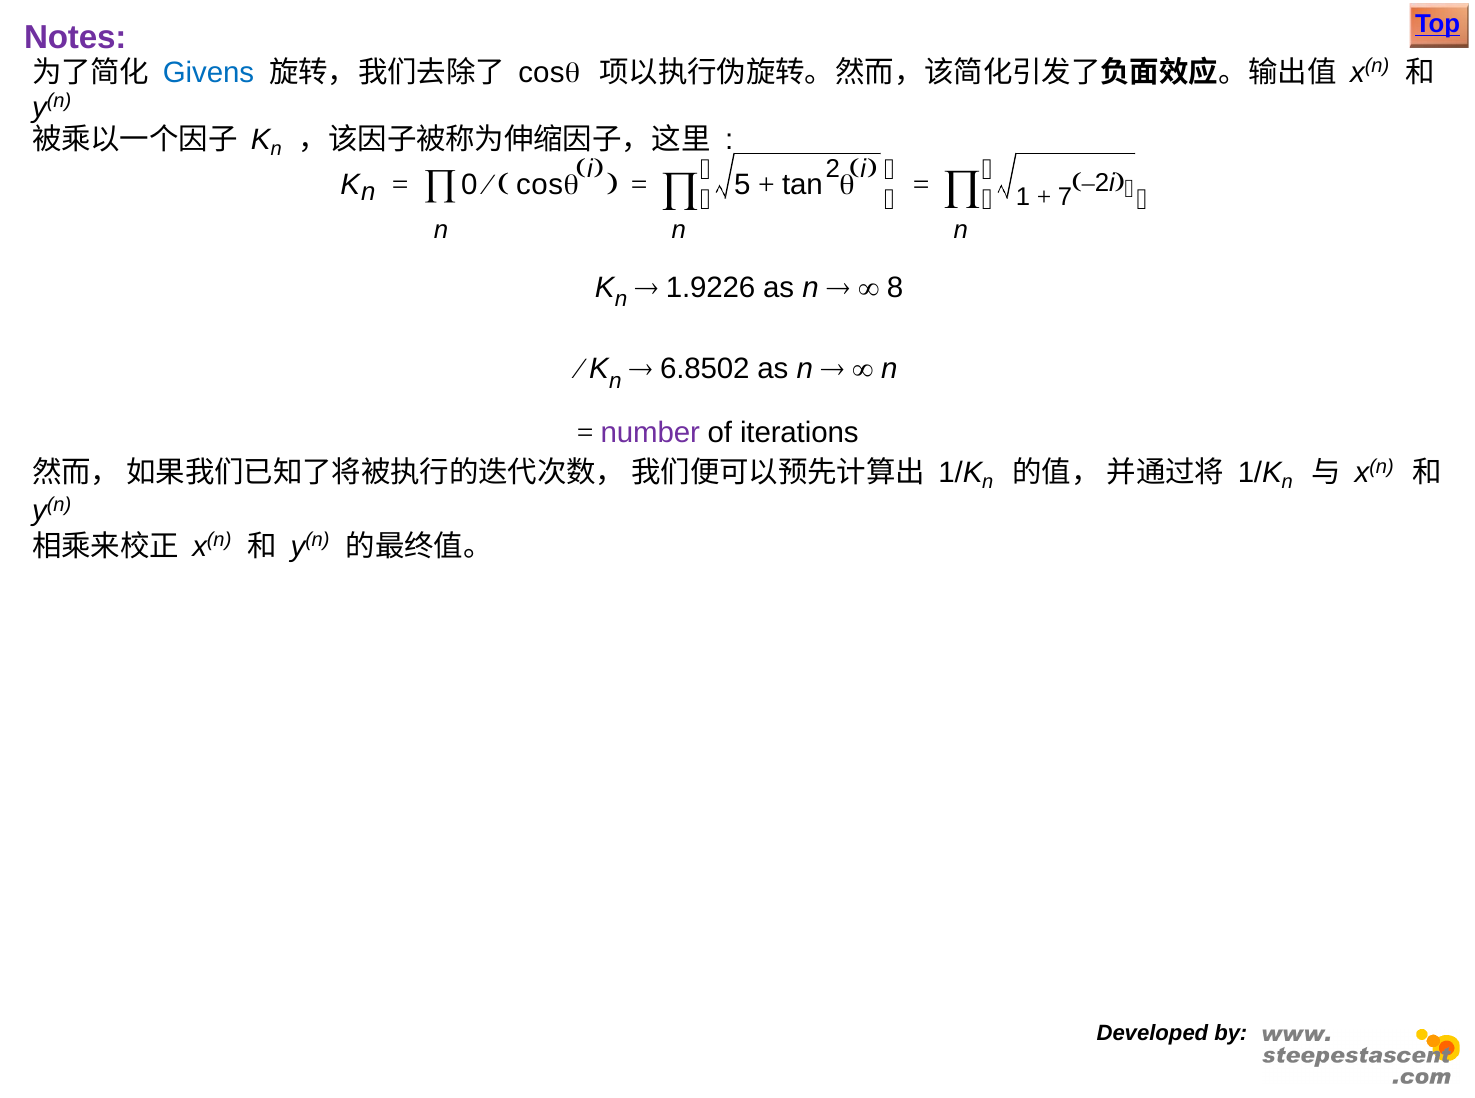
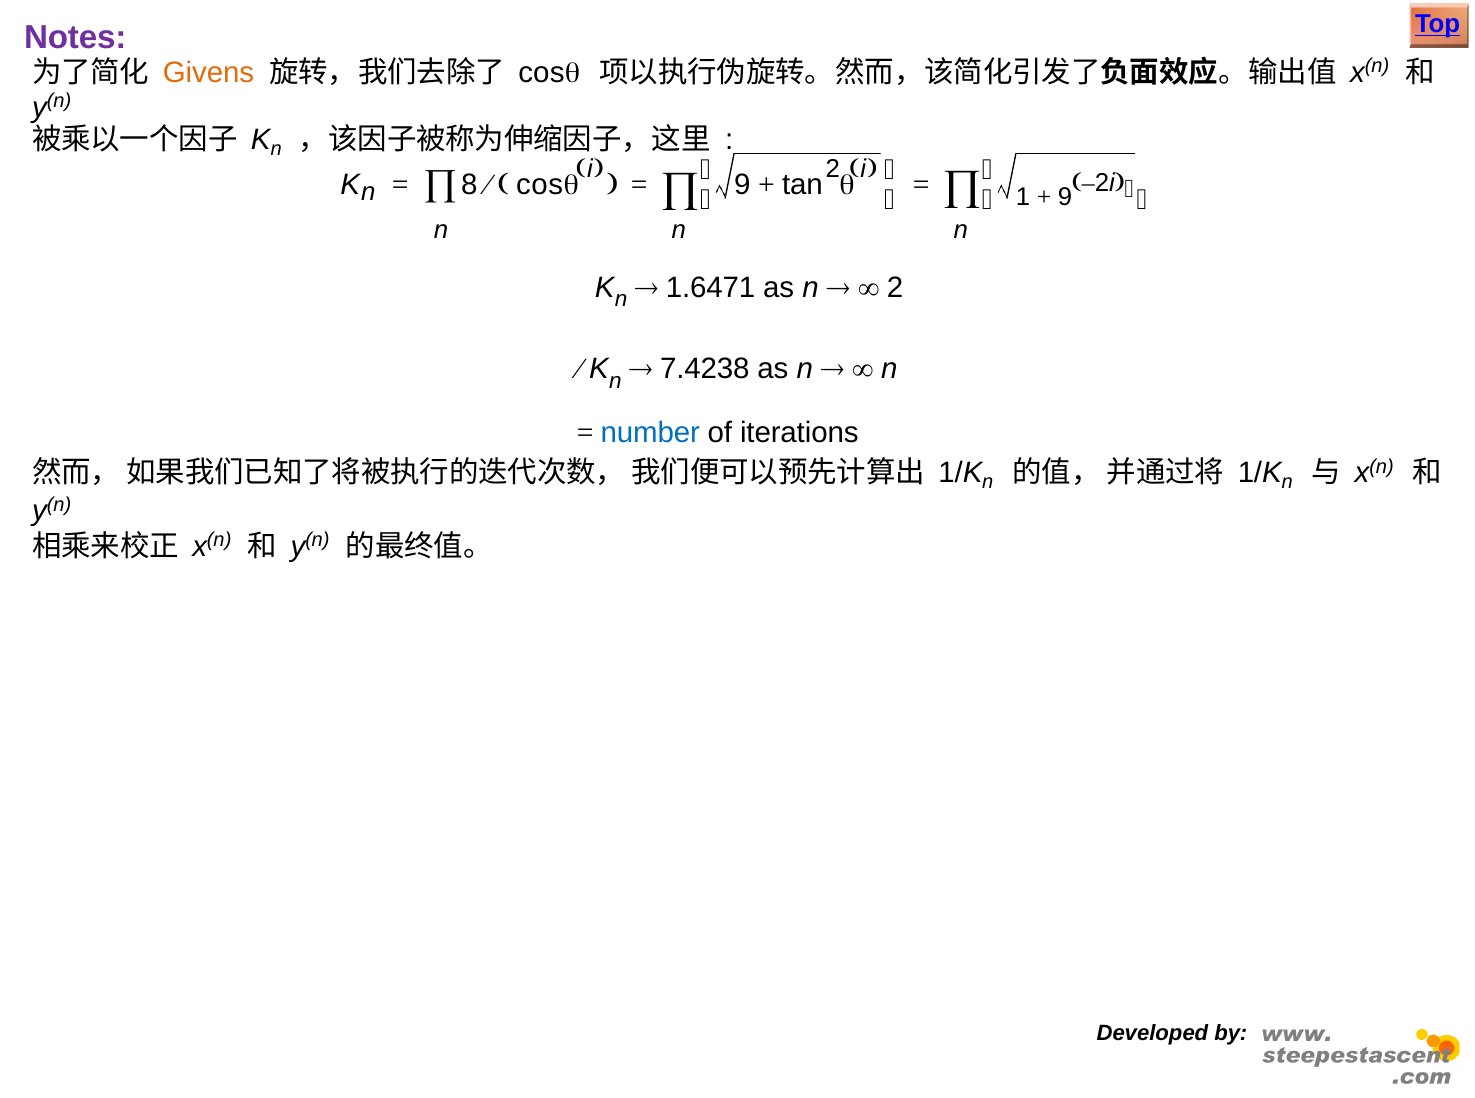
Givens colour: blue -> orange
0: 0 -> 8
5 at (742, 185): 5 -> 9
7 at (1065, 198): 7 -> 9
1.9226: 1.9226 -> 1.6471
8 at (895, 287): 8 -> 2
6.8502: 6.8502 -> 7.4238
number colour: purple -> blue
